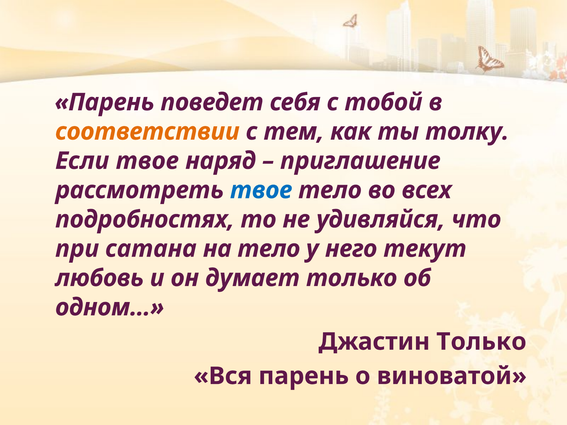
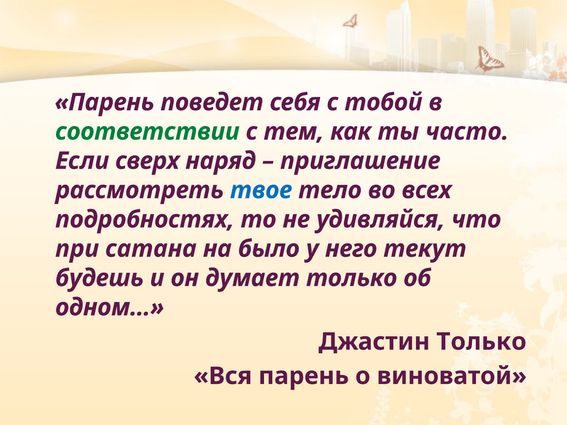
соответствии colour: orange -> green
толку: толку -> часто
Если твое: твое -> сверх
на тело: тело -> было
любовь: любовь -> будешь
